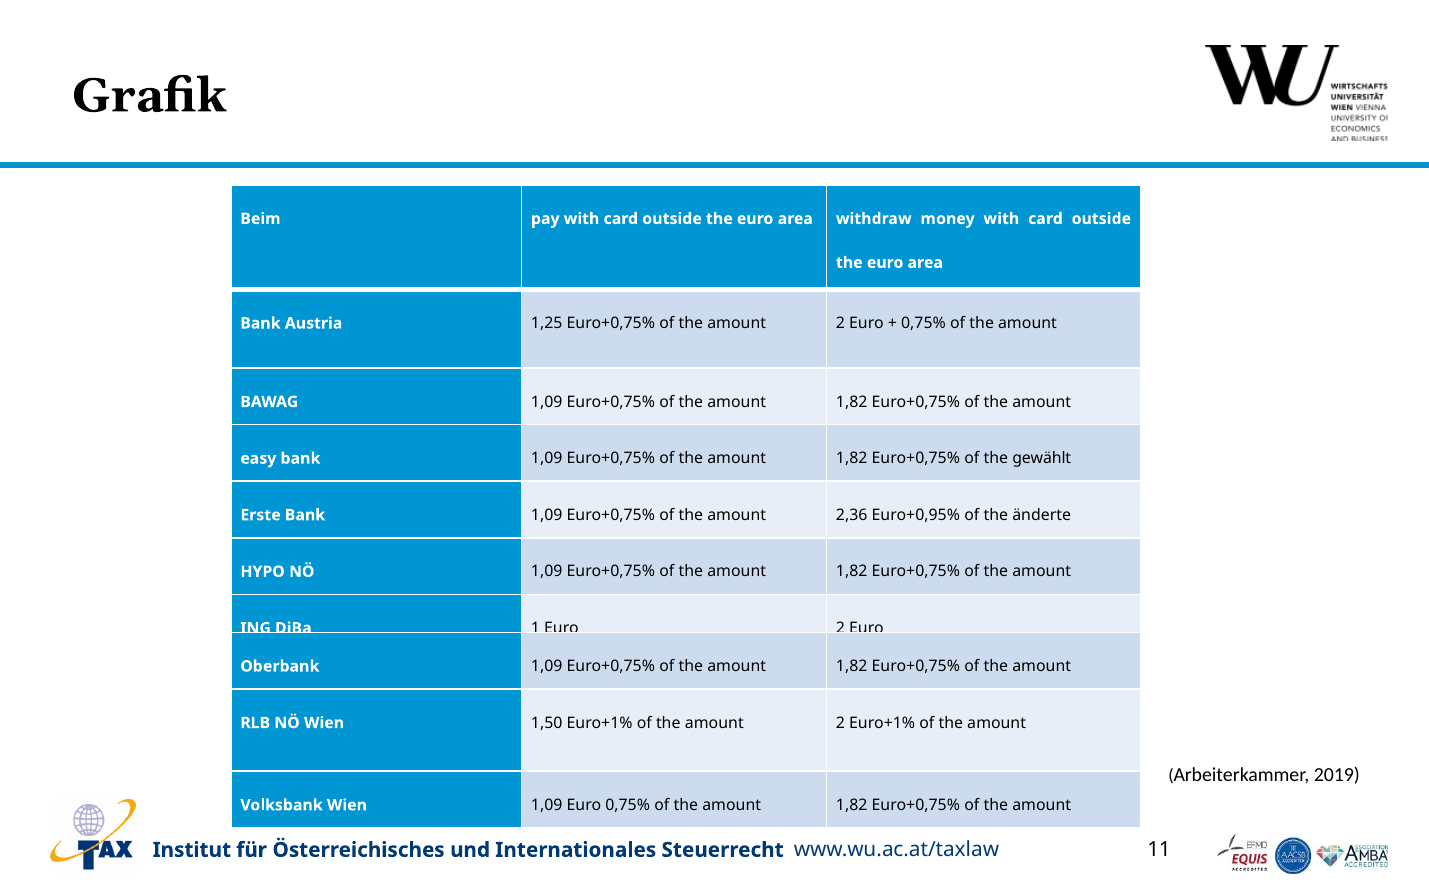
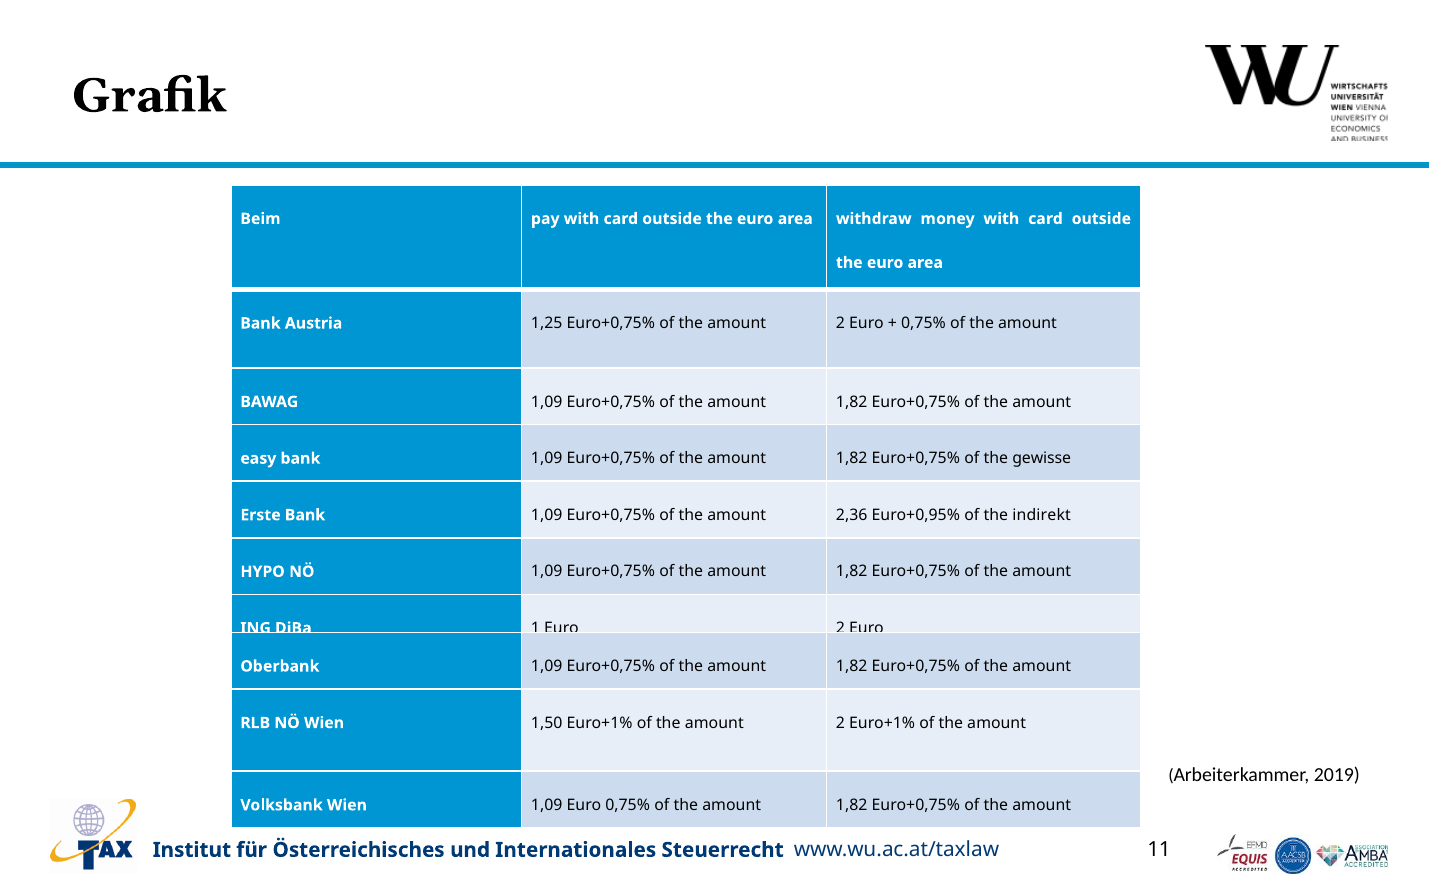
gewählt: gewählt -> gewisse
änderte: änderte -> indirekt
